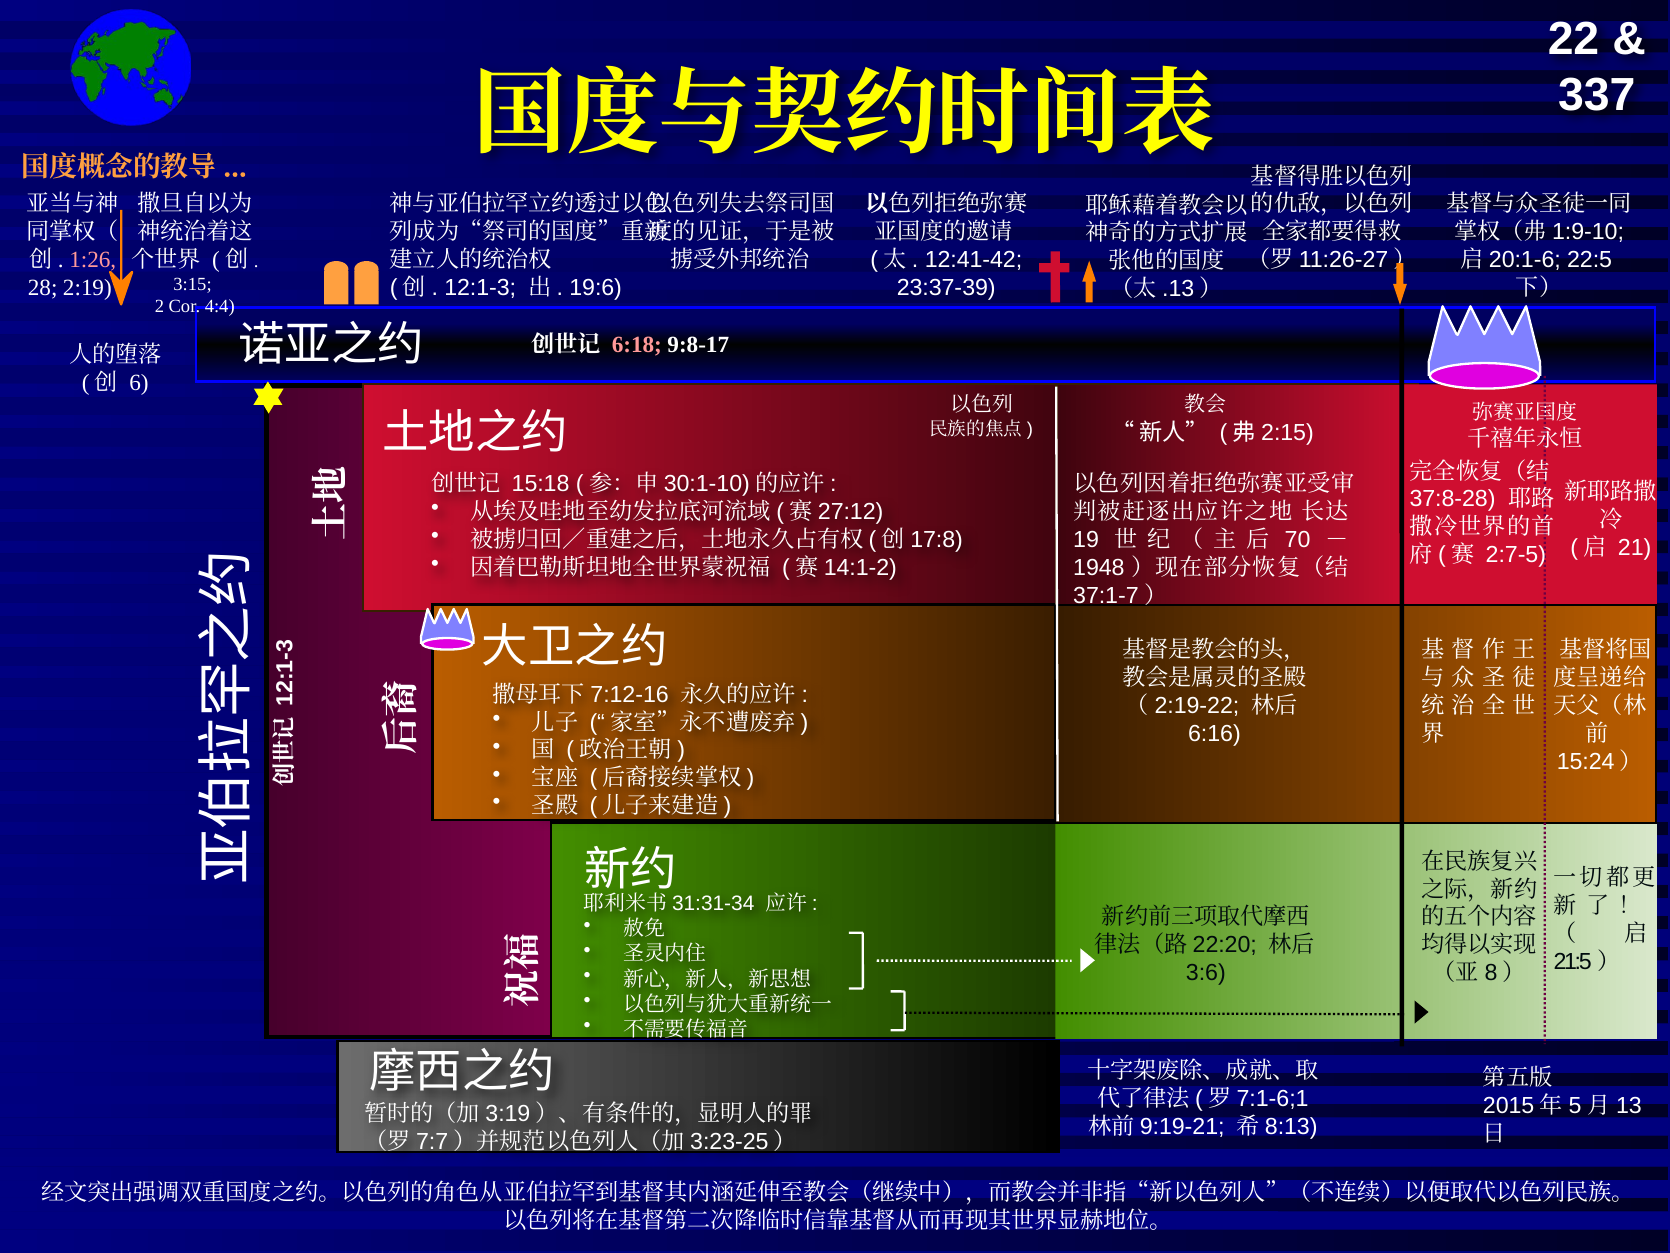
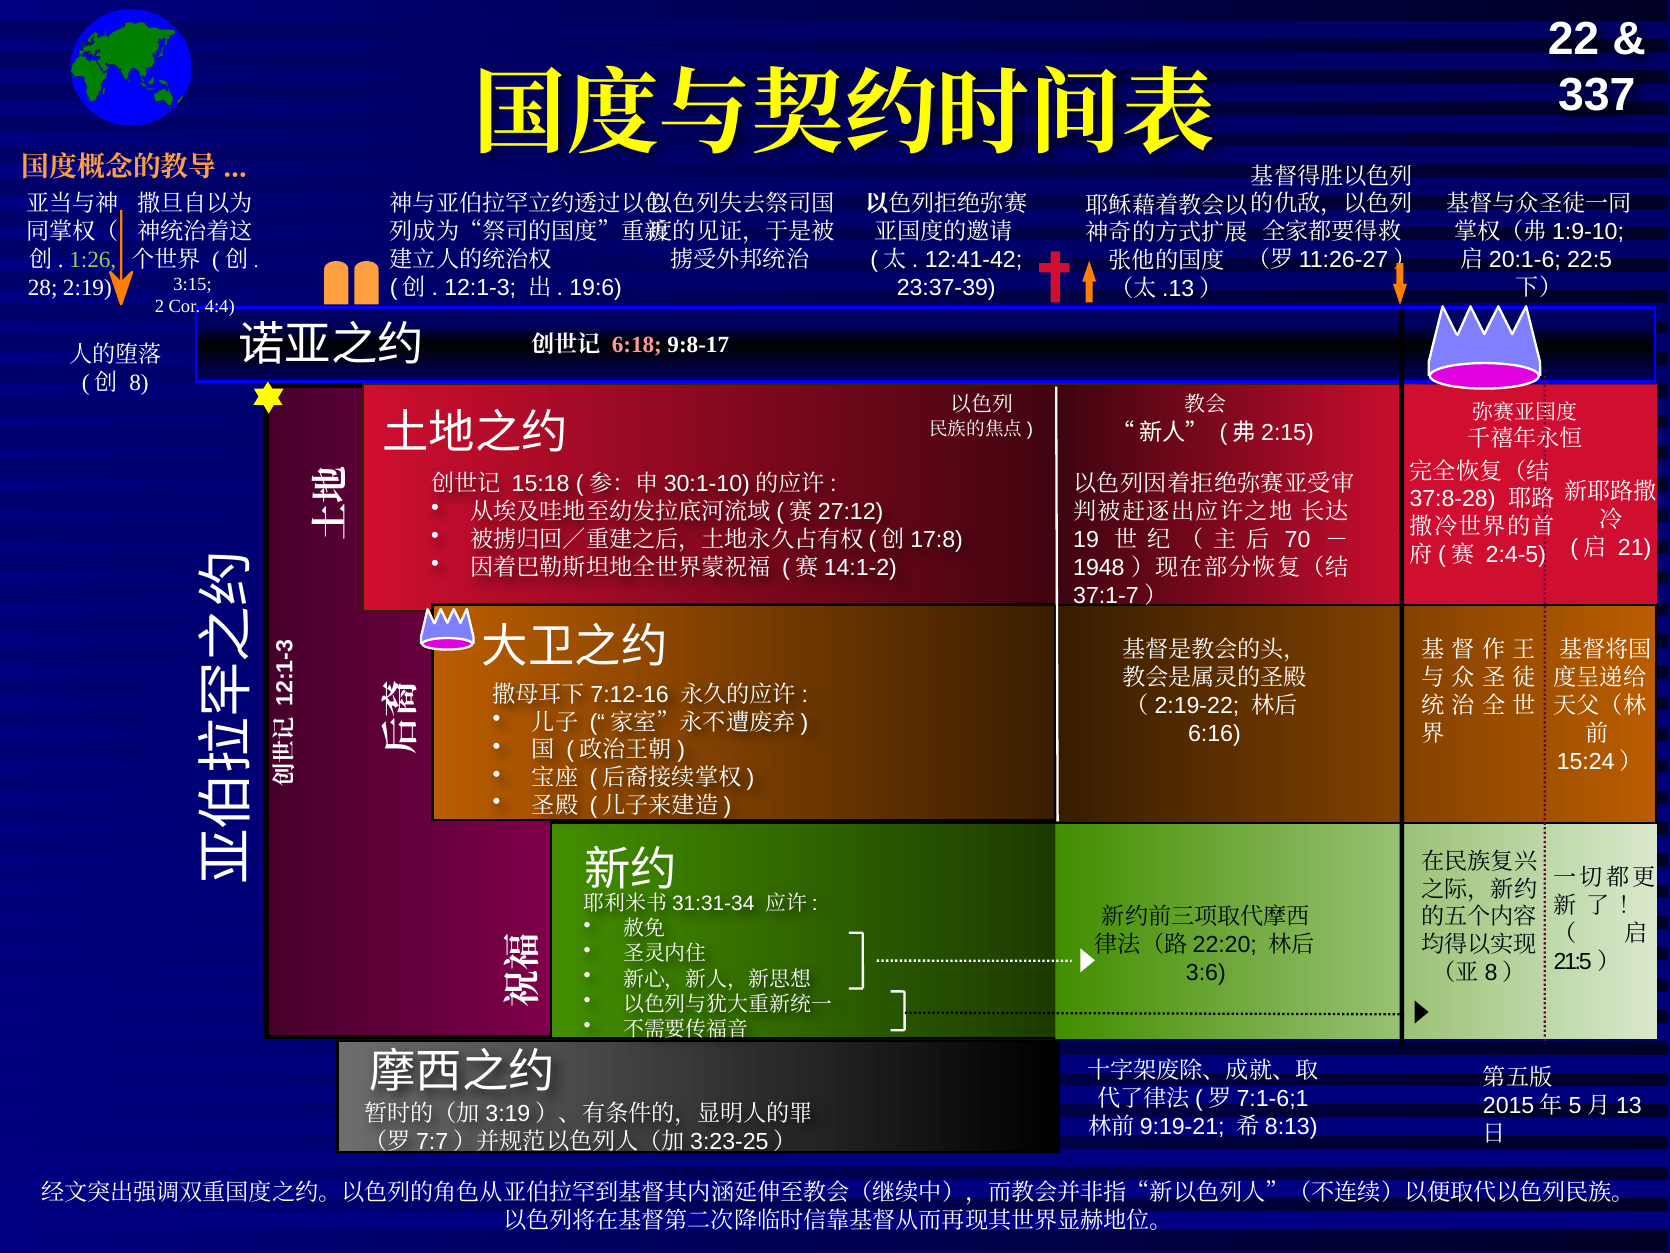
1:26 colour: pink -> light green
6: 6 -> 8
2:7-5: 2:7-5 -> 2:4-5
